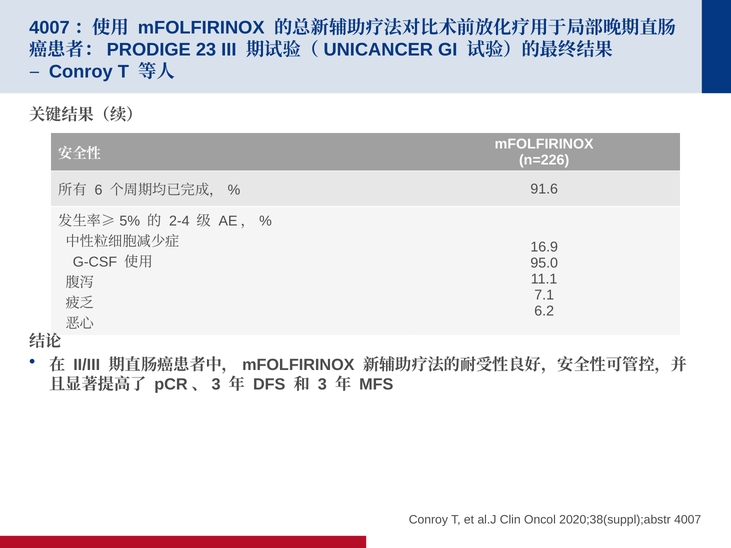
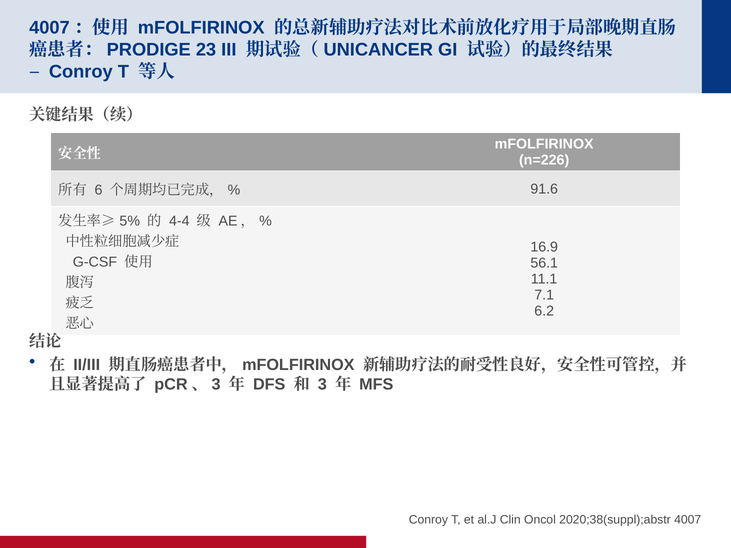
2-4: 2-4 -> 4-4
95.0: 95.0 -> 56.1
